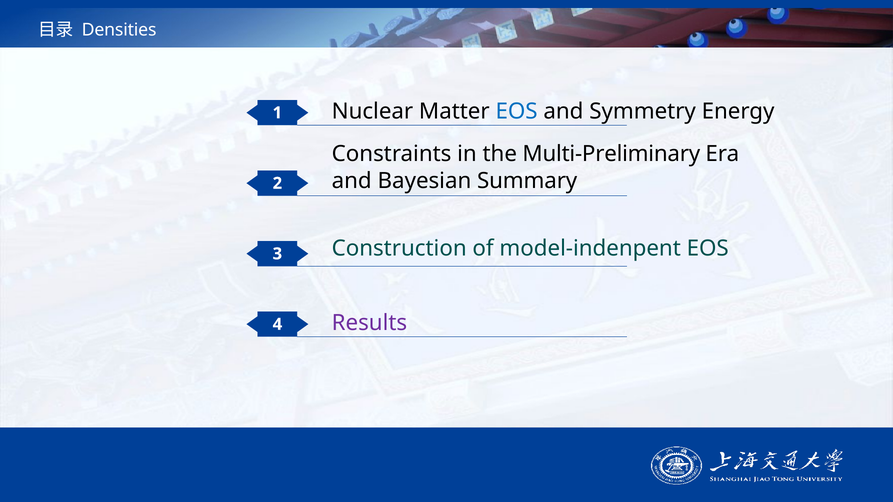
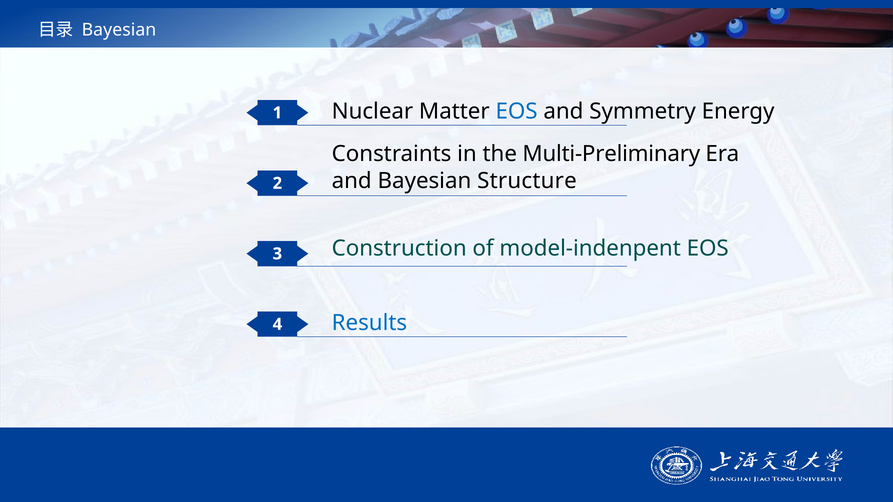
Densities at (119, 30): Densities -> Bayesian
Summary: Summary -> Structure
Results colour: purple -> blue
